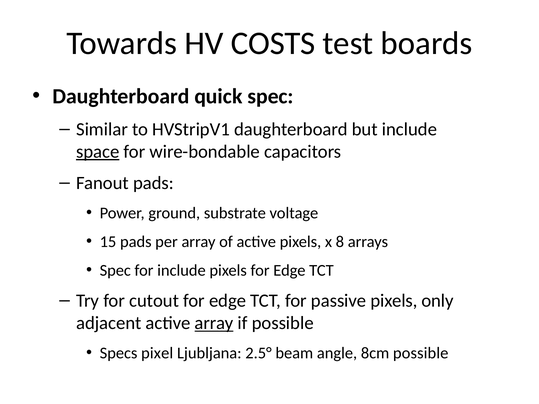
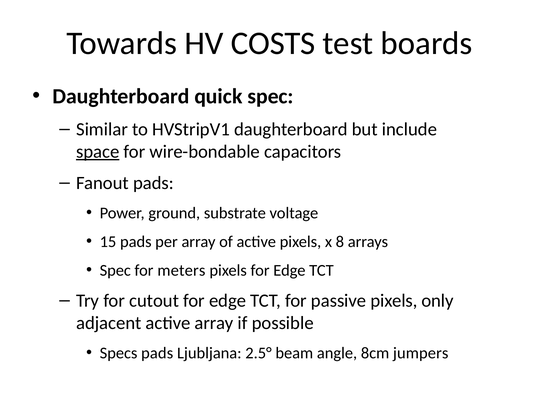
for include: include -> meters
array at (214, 323) underline: present -> none
Specs pixel: pixel -> pads
8cm possible: possible -> jumpers
